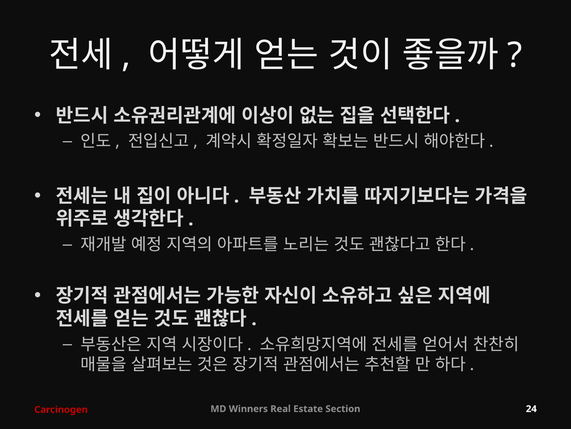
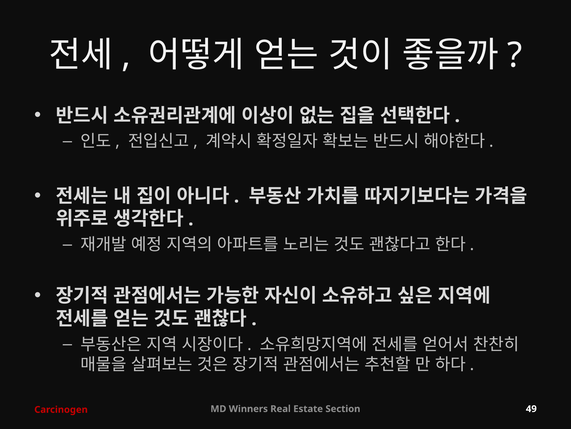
24: 24 -> 49
